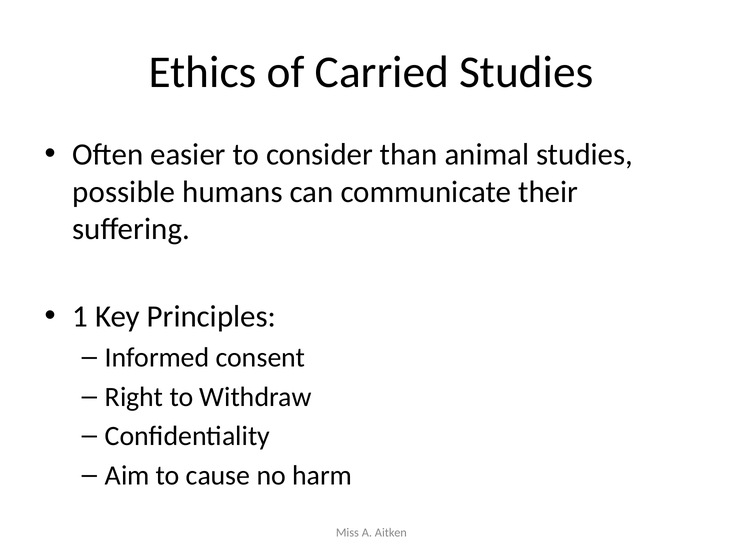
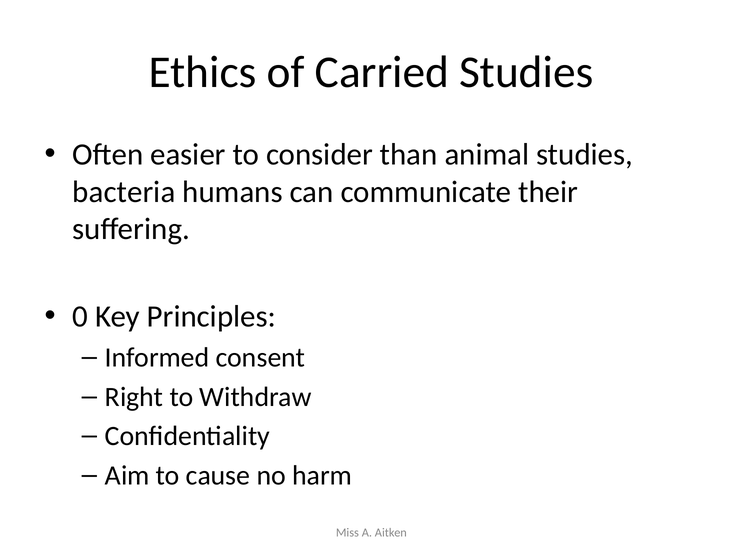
possible: possible -> bacteria
1: 1 -> 0
